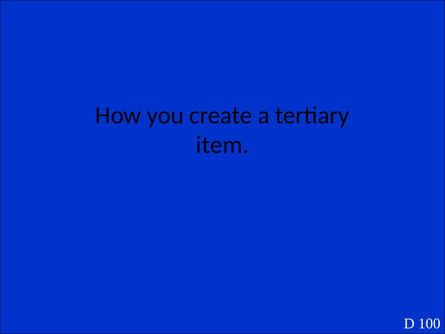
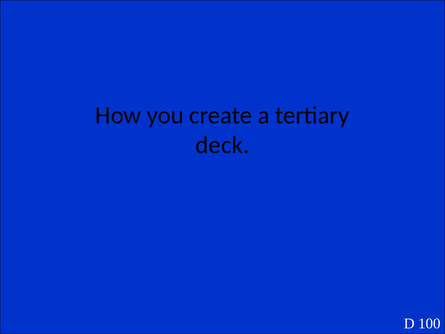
item: item -> deck
